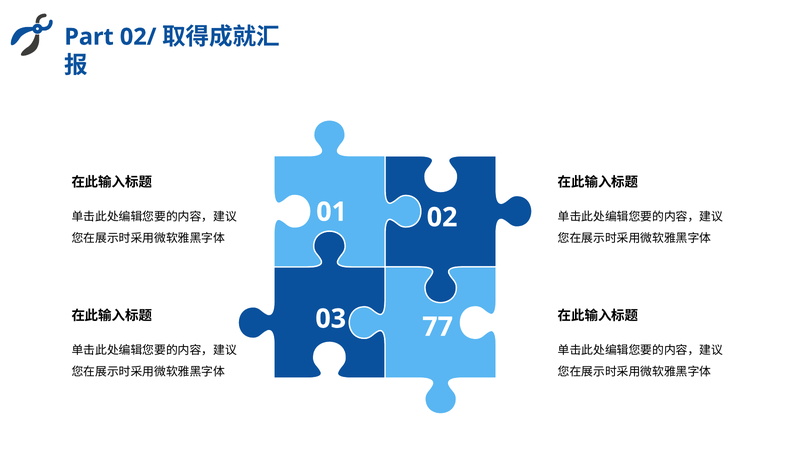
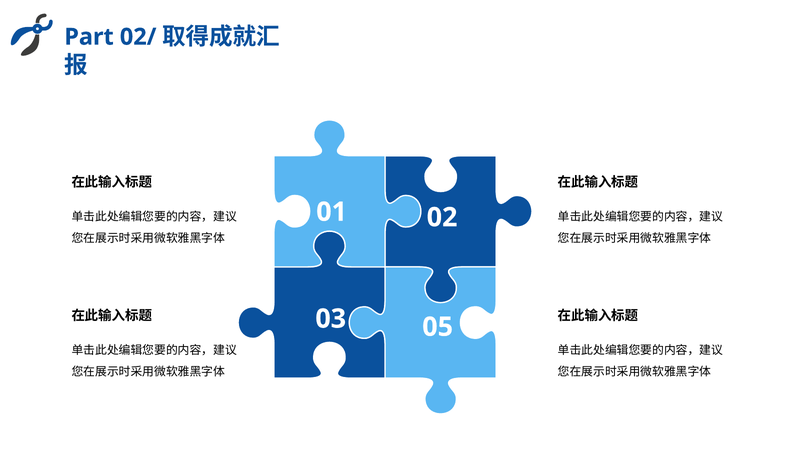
77: 77 -> 05
